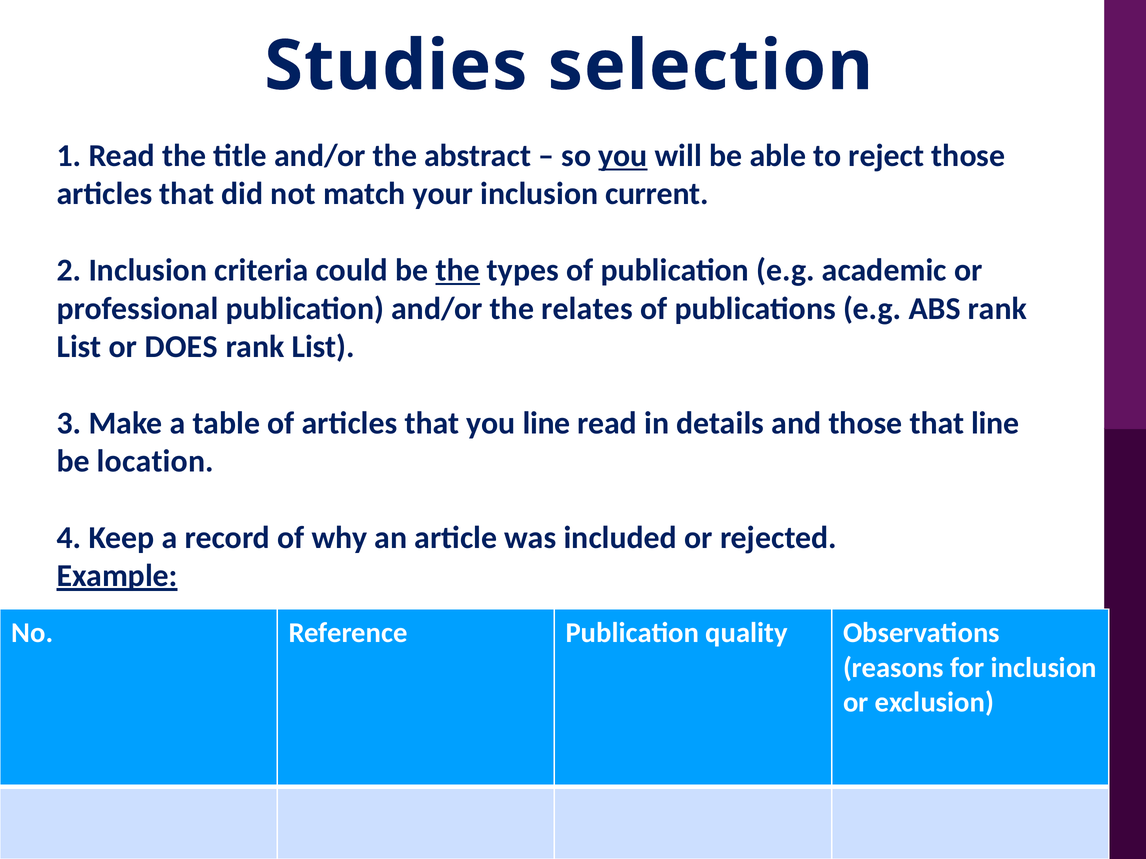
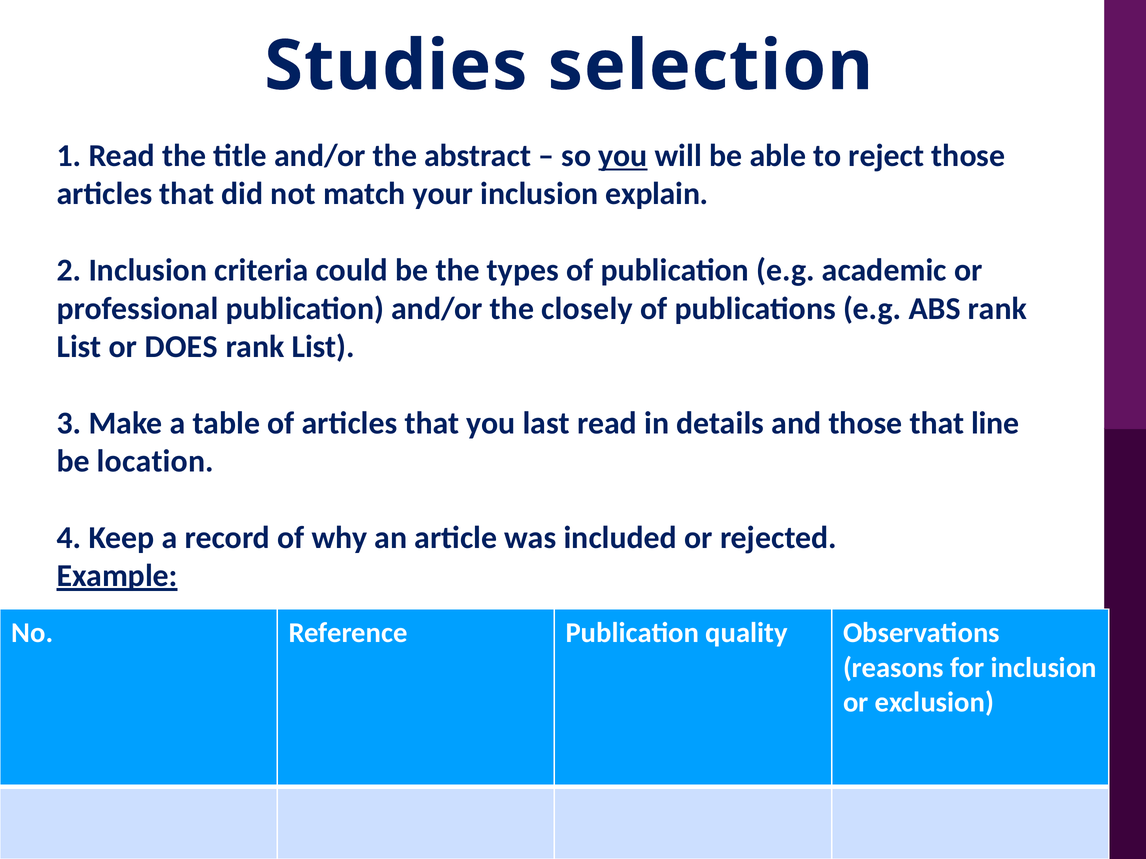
current: current -> explain
the at (458, 270) underline: present -> none
relates: relates -> closely
you line: line -> last
